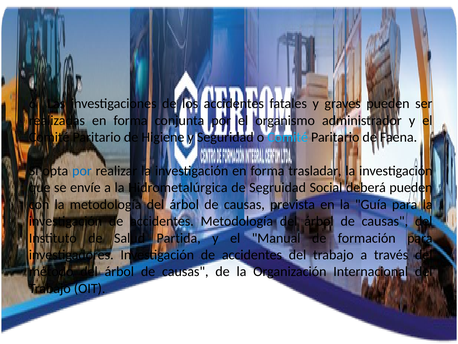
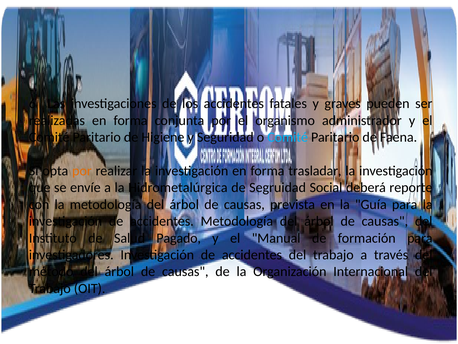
por at (82, 171) colour: blue -> orange
deberá pueden: pueden -> reporte
Partida: Partida -> Pagado
